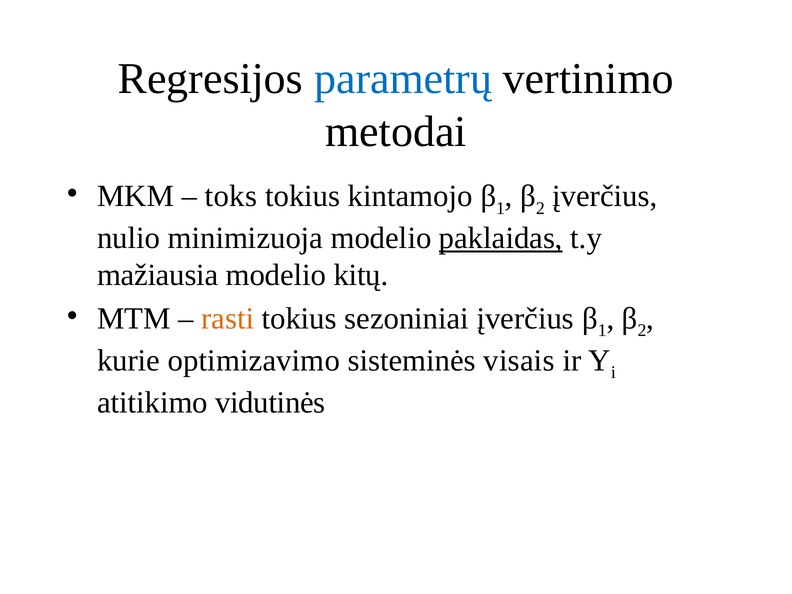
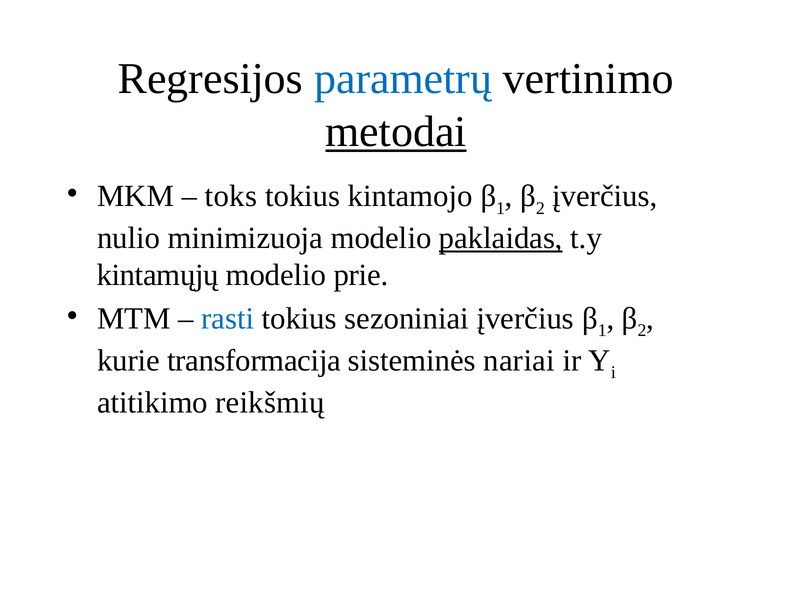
metodai underline: none -> present
mažiausia: mažiausia -> kintamųjų
kitų: kitų -> prie
rasti colour: orange -> blue
optimizavimo: optimizavimo -> transformacija
visais: visais -> nariai
vidutinės: vidutinės -> reikšmių
